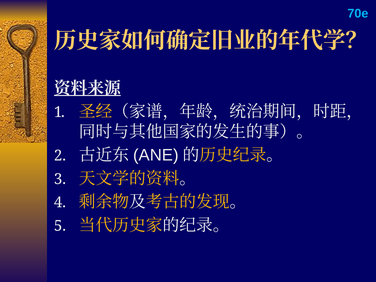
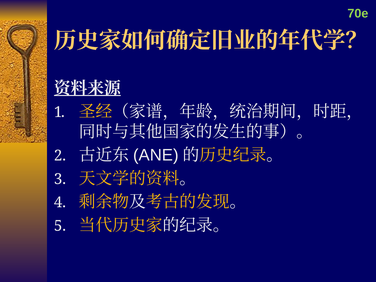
70e colour: light blue -> light green
